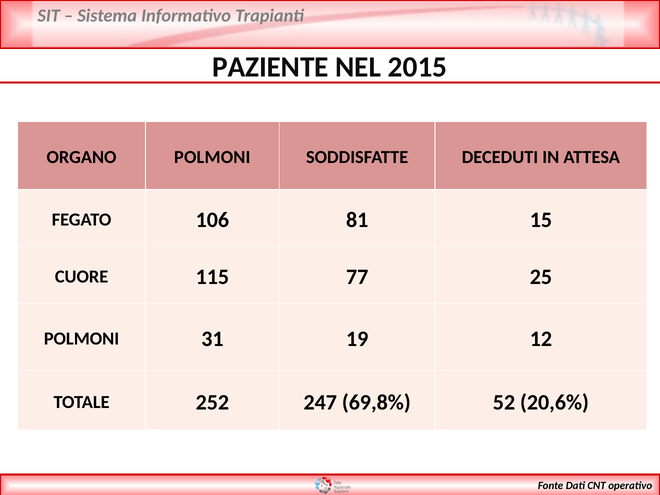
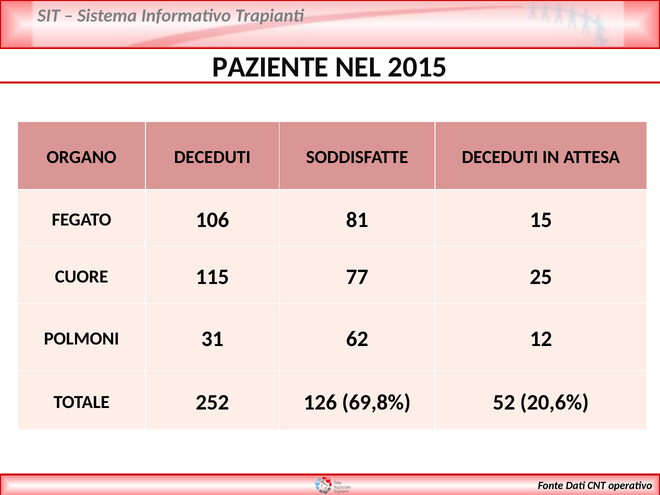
ORGANO POLMONI: POLMONI -> DECEDUTI
19: 19 -> 62
247: 247 -> 126
